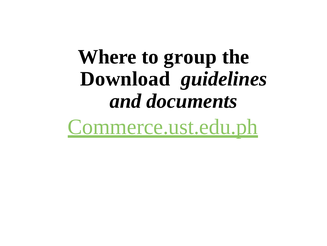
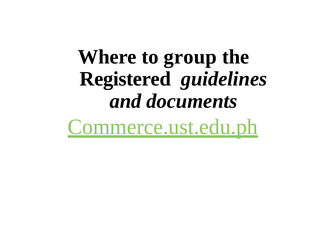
Download: Download -> Registered
